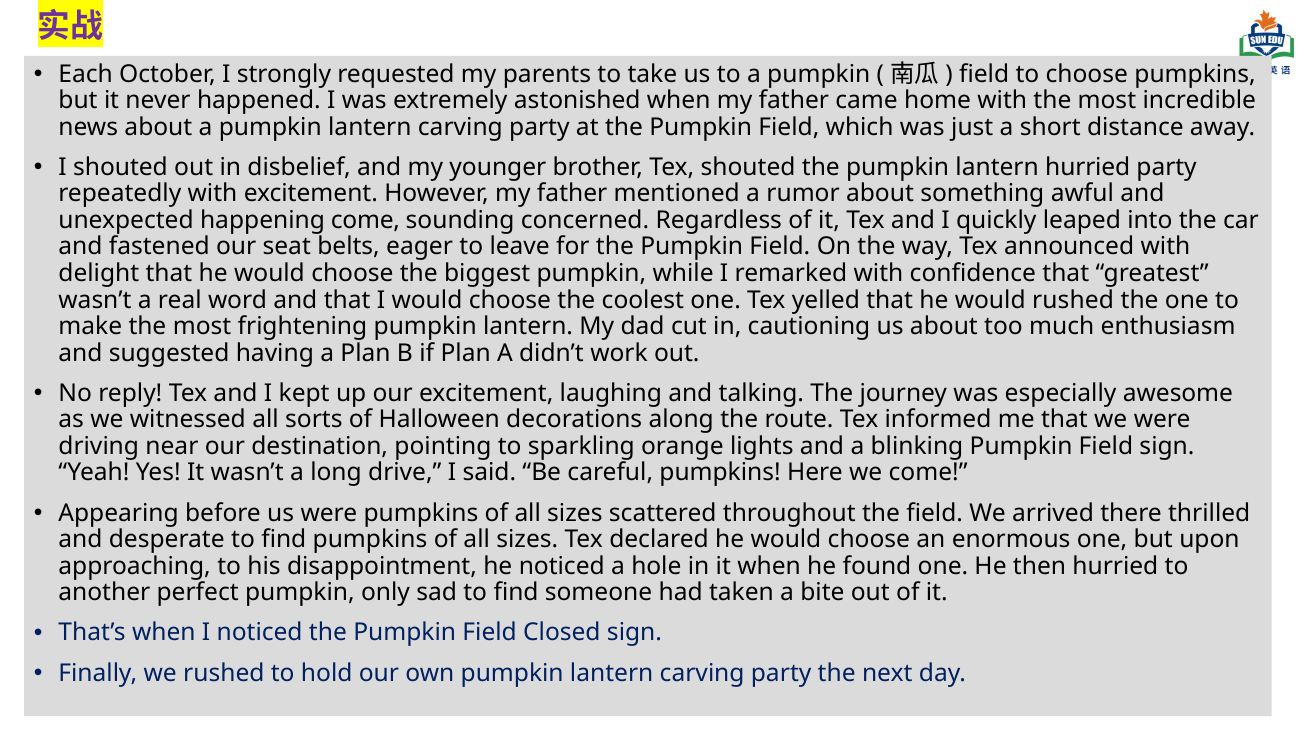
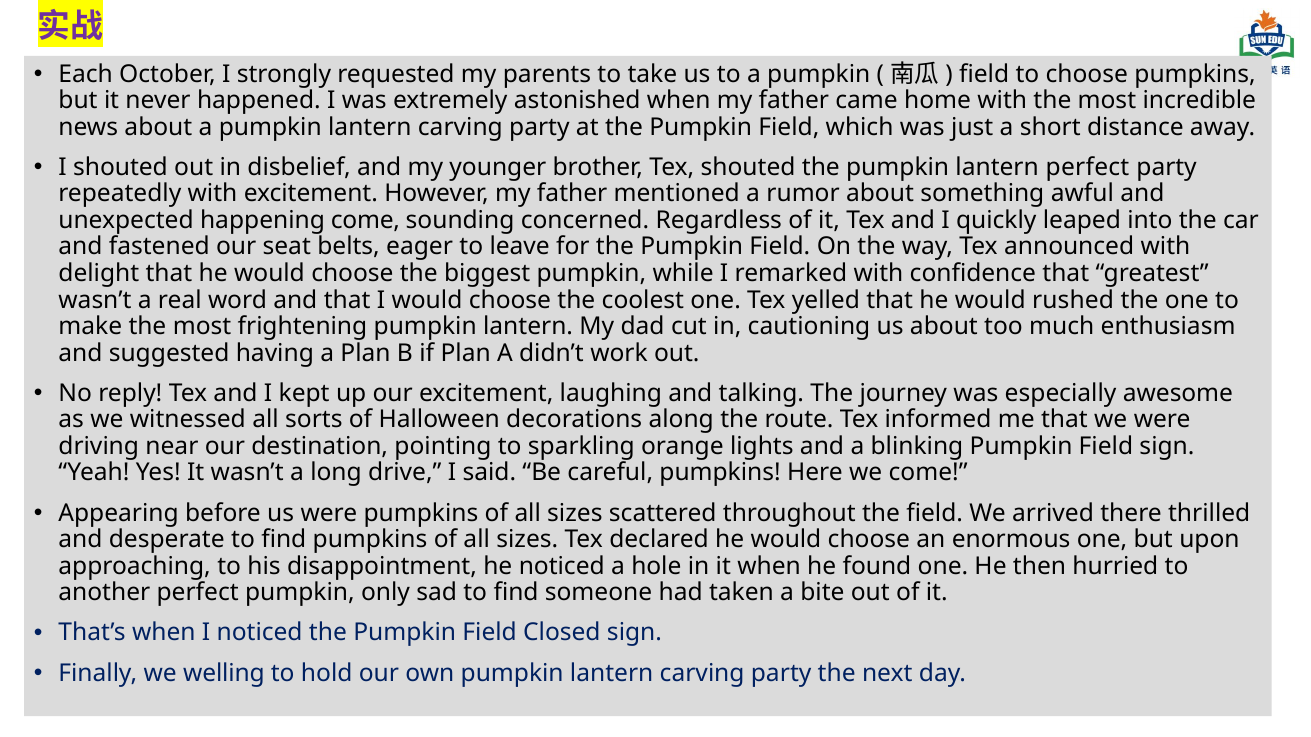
lantern hurried: hurried -> perfect
we rushed: rushed -> welling
